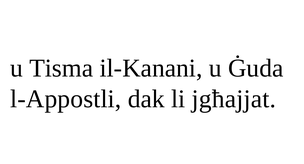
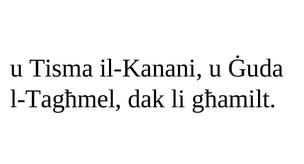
l-Appostli: l-Appostli -> l-Tagħmel
jgħajjat: jgħajjat -> għamilt
